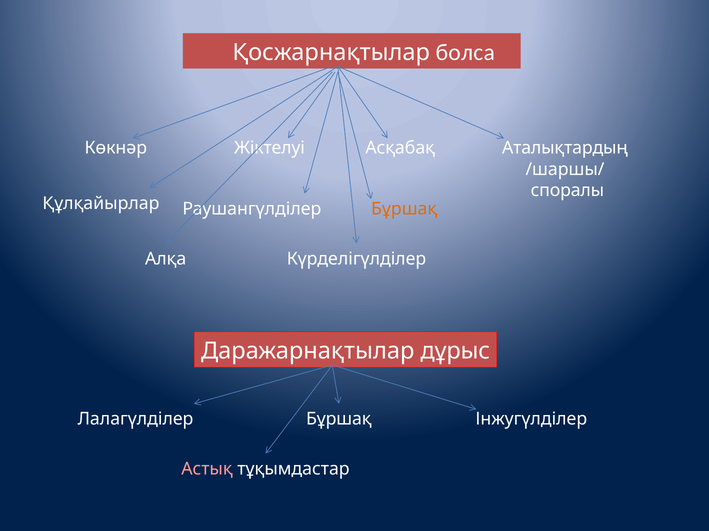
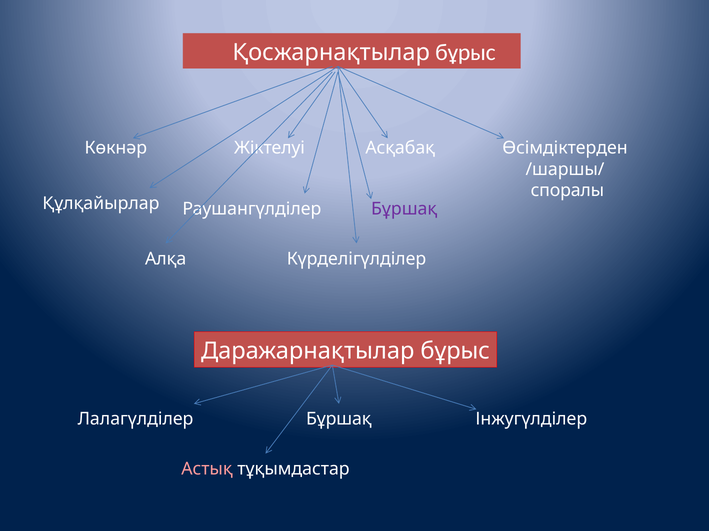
Қосжарнақтылар болса: болса -> бұрыс
Аталықтардың: Аталықтардың -> Өсімдіктерден
Бұршақ at (404, 209) colour: orange -> purple
Даражарнақтылар дұрыс: дұрыс -> бұрыс
